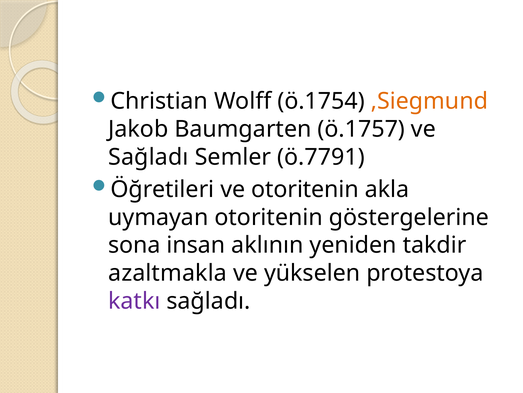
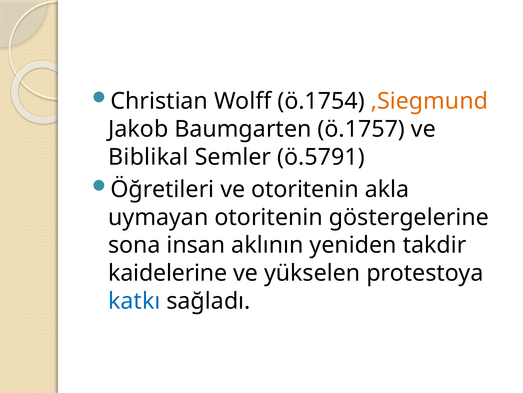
Sağladı at (148, 157): Sağladı -> Biblikal
ö.7791: ö.7791 -> ö.5791
azaltmakla: azaltmakla -> kaidelerine
katkı colour: purple -> blue
